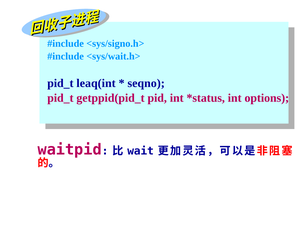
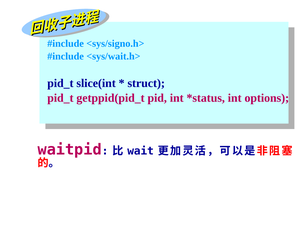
leaq(int: leaq(int -> slice(int
seqno: seqno -> struct
